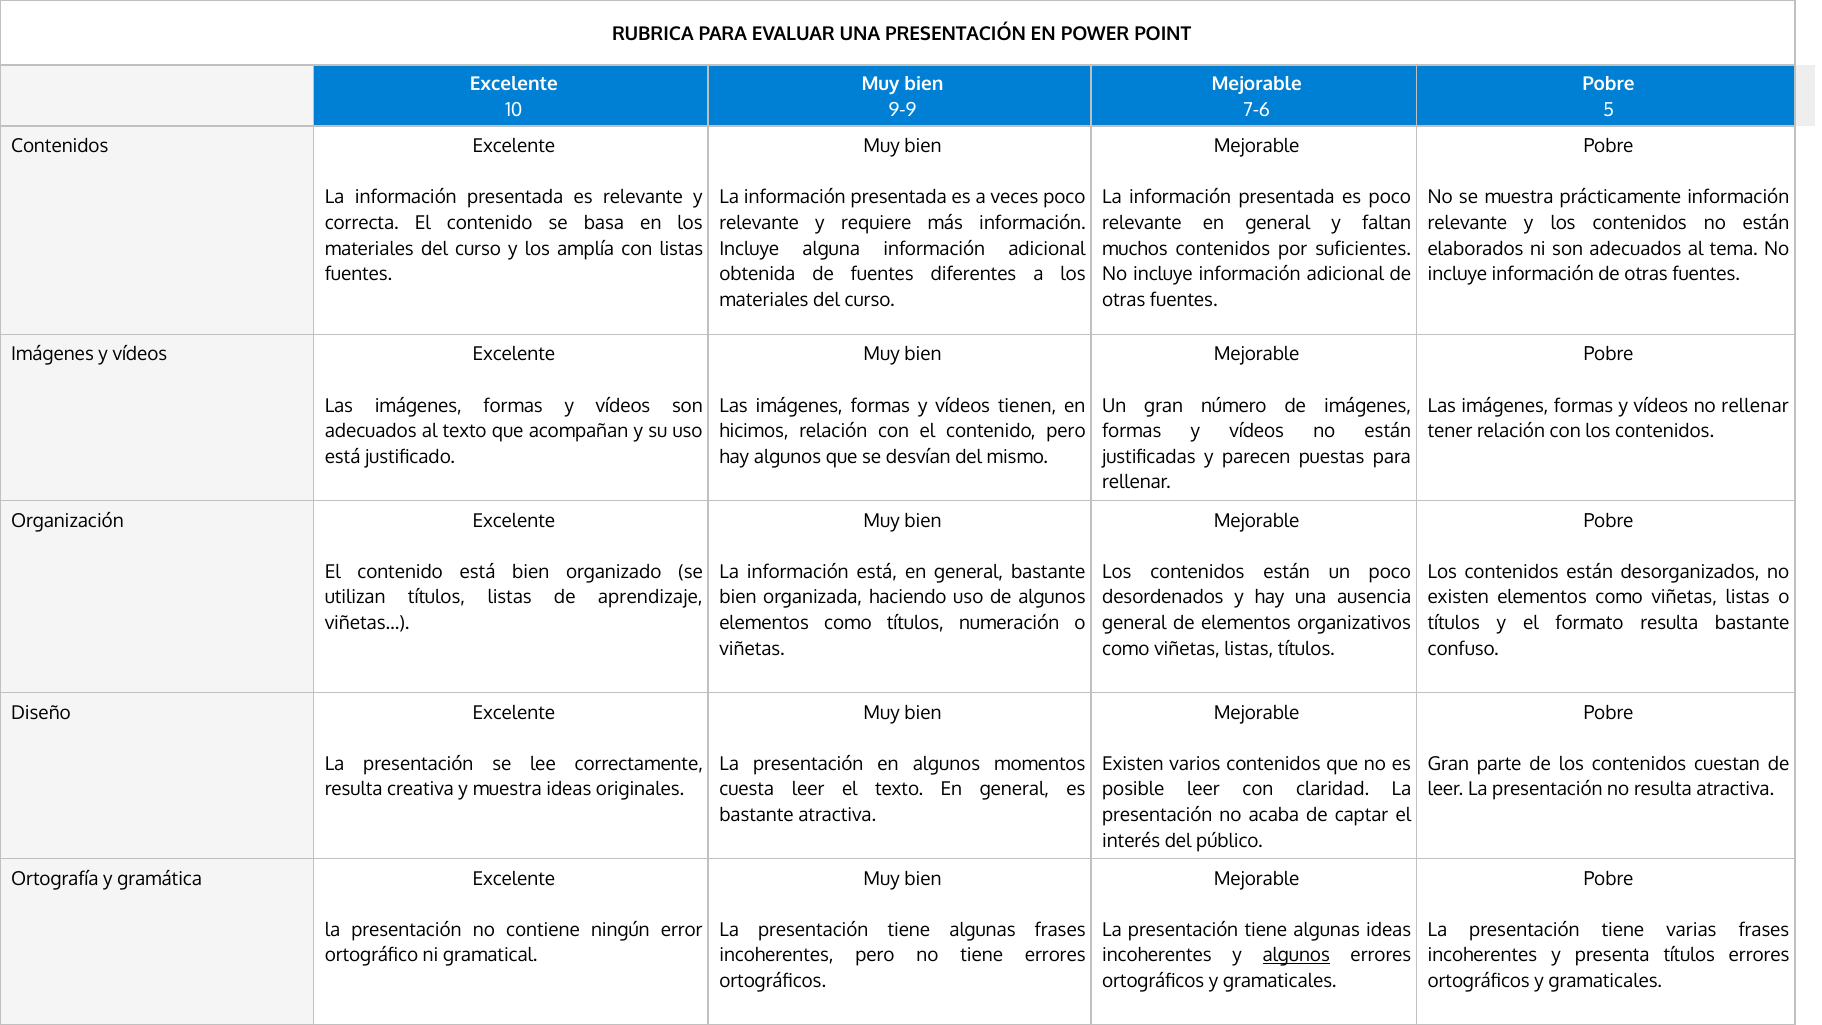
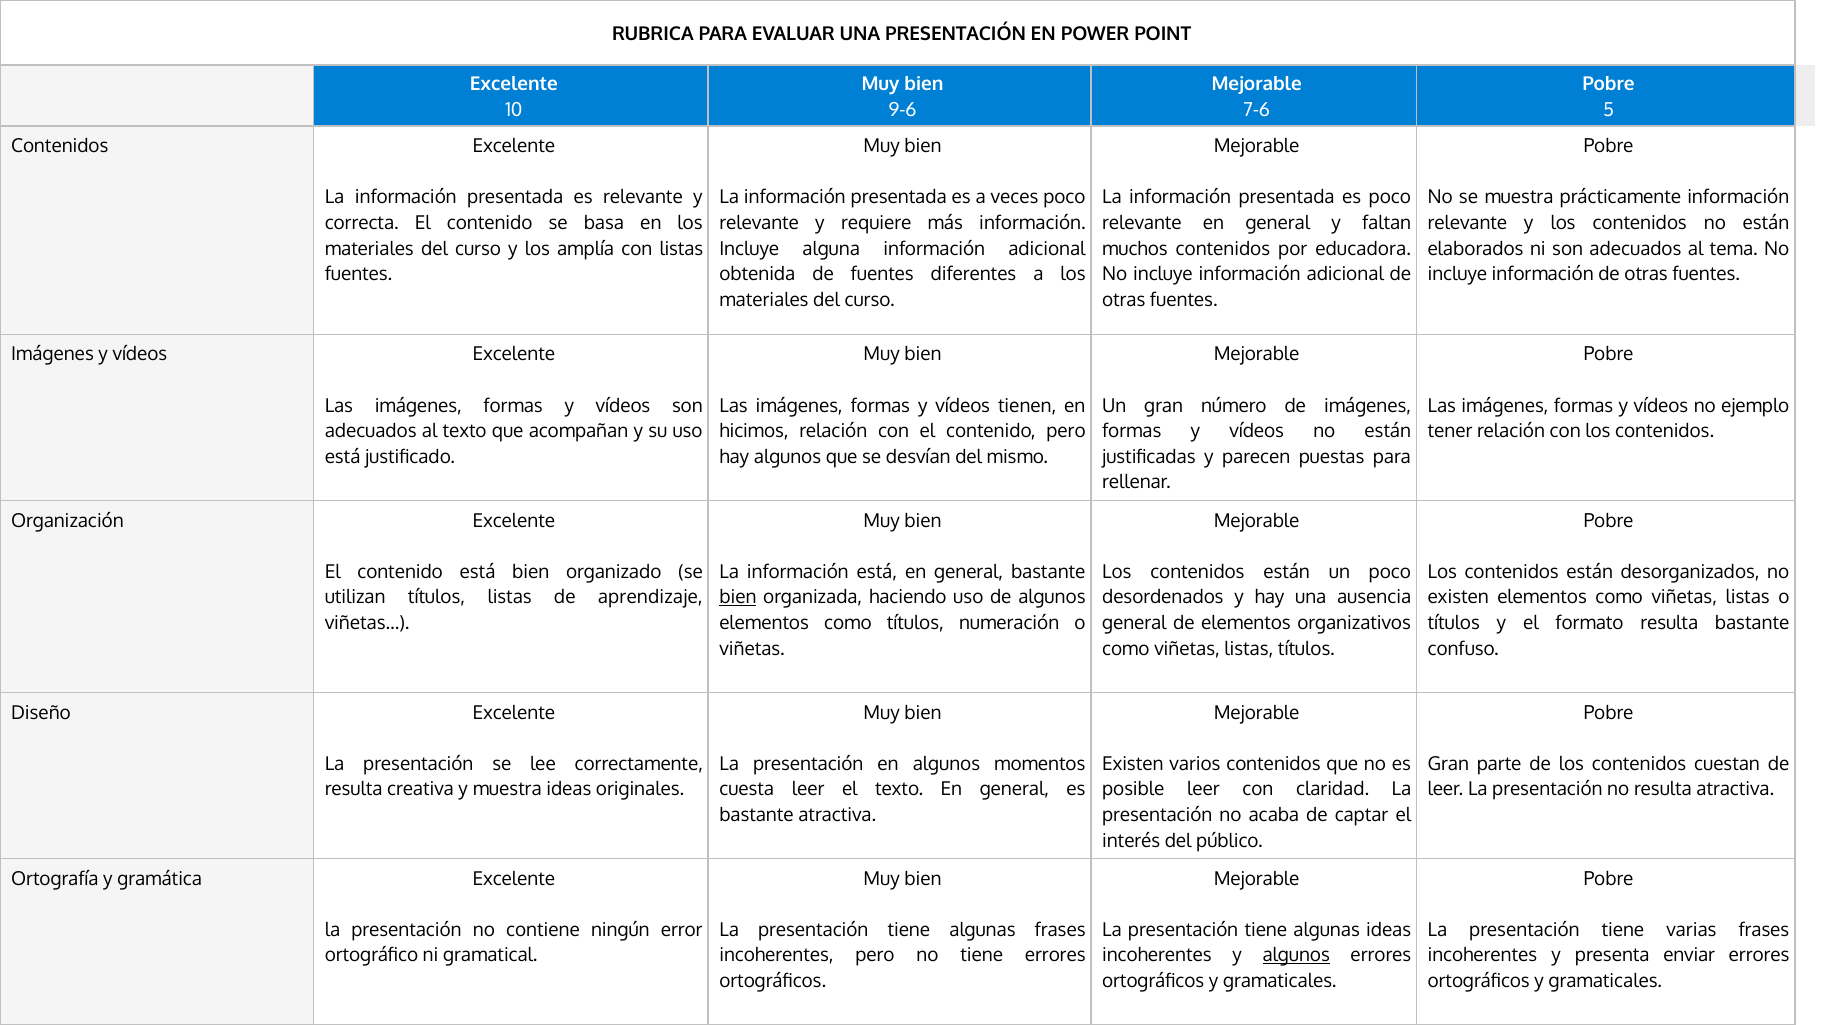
9-9: 9-9 -> 9-6
suficientes: suficientes -> educadora
no rellenar: rellenar -> ejemplo
bien at (738, 598) underline: none -> present
presenta títulos: títulos -> enviar
